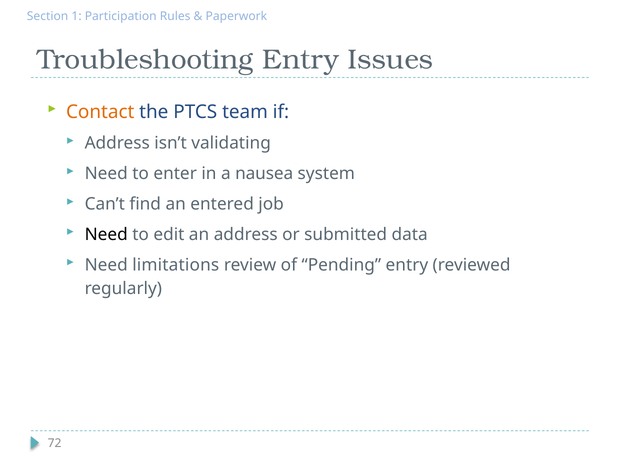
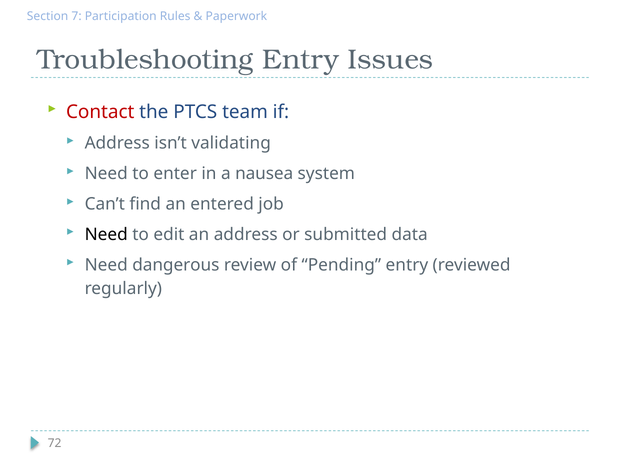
1: 1 -> 7
Contact colour: orange -> red
limitations: limitations -> dangerous
